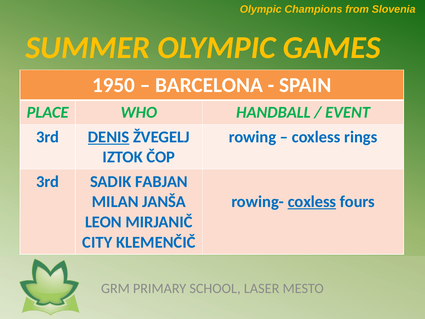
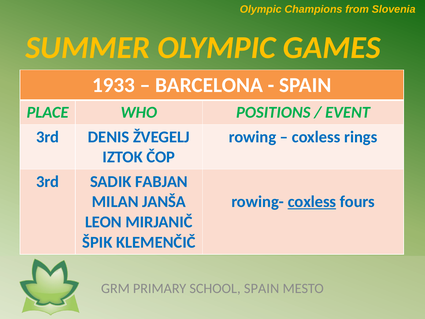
1950: 1950 -> 1933
HANDBALL: HANDBALL -> POSITIONS
DENIS underline: present -> none
CITY: CITY -> ŠPIK
SCHOOL LASER: LASER -> SPAIN
